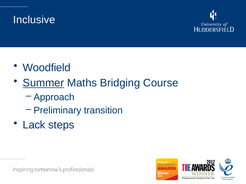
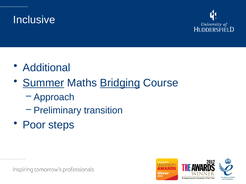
Woodfield: Woodfield -> Additional
Bridging underline: none -> present
Lack: Lack -> Poor
